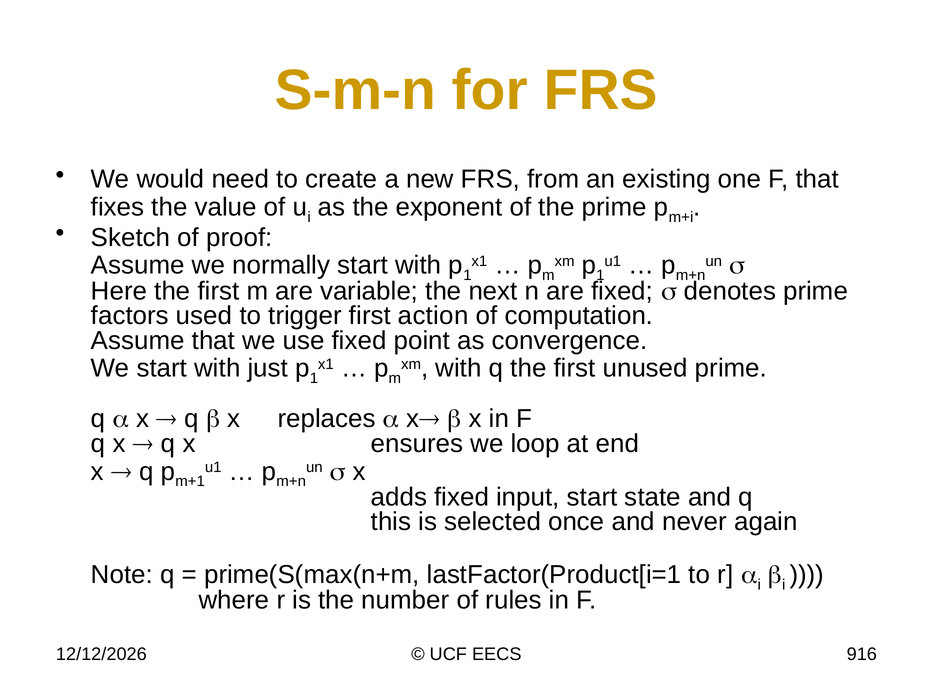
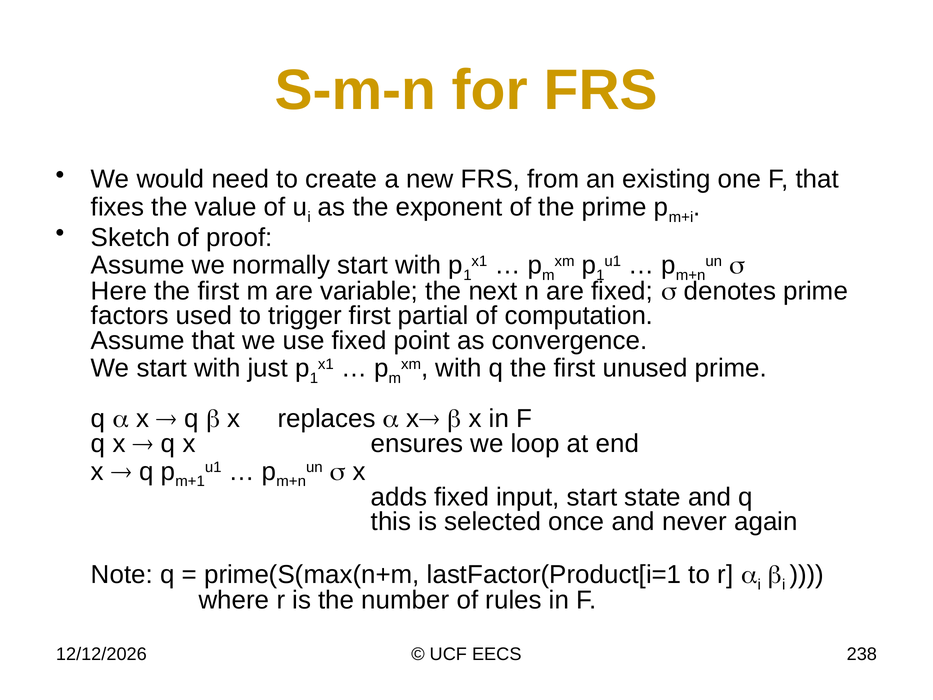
action: action -> partial
916: 916 -> 238
